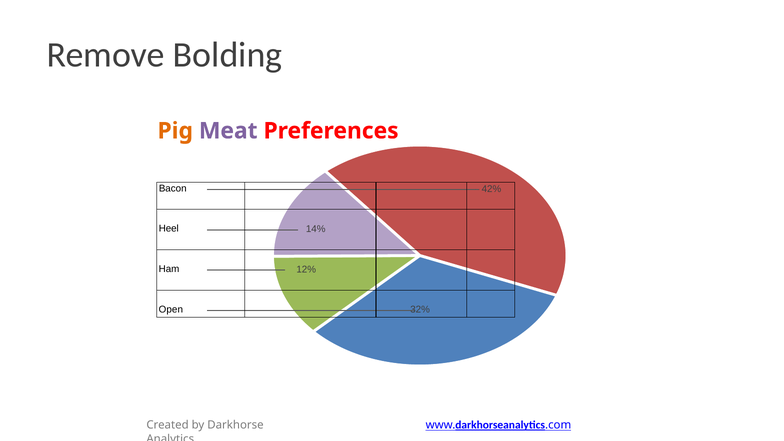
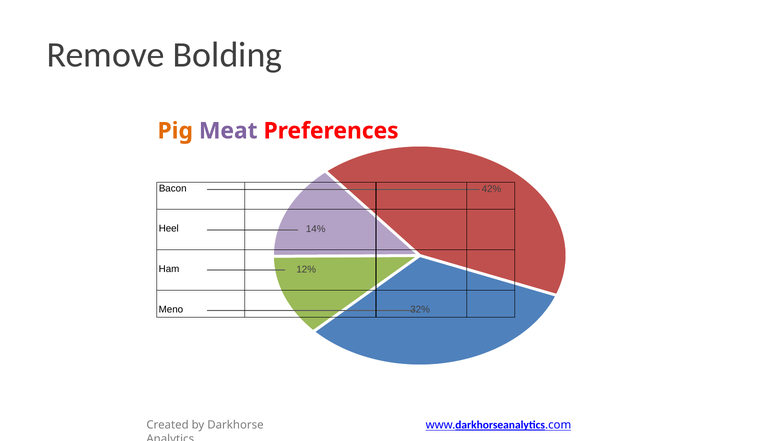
Open: Open -> Meno
